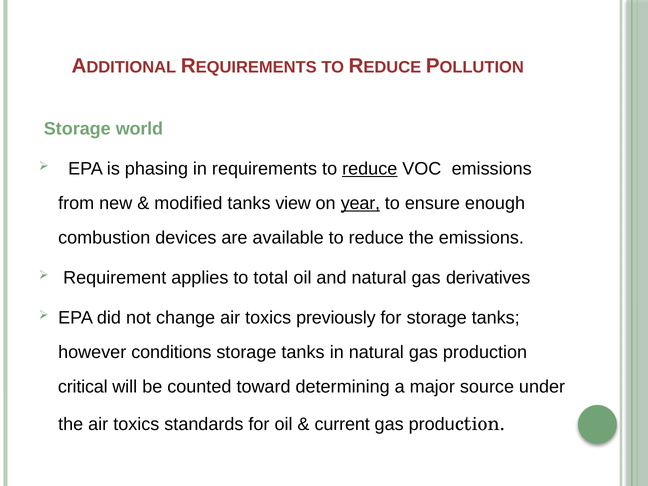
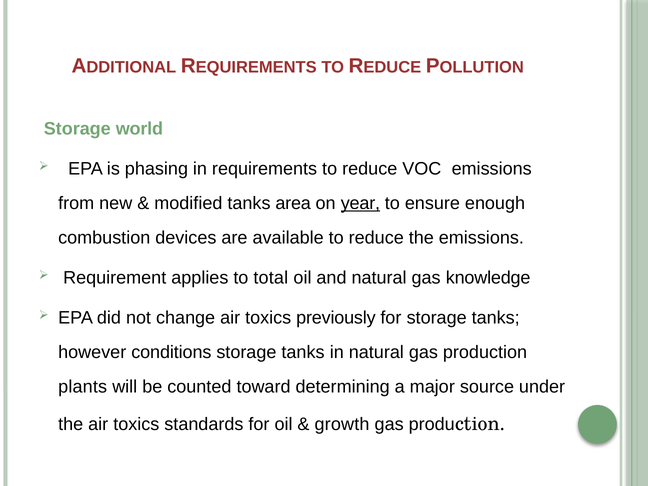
reduce at (370, 169) underline: present -> none
view: view -> area
derivatives: derivatives -> knowledge
critical: critical -> plants
current: current -> growth
